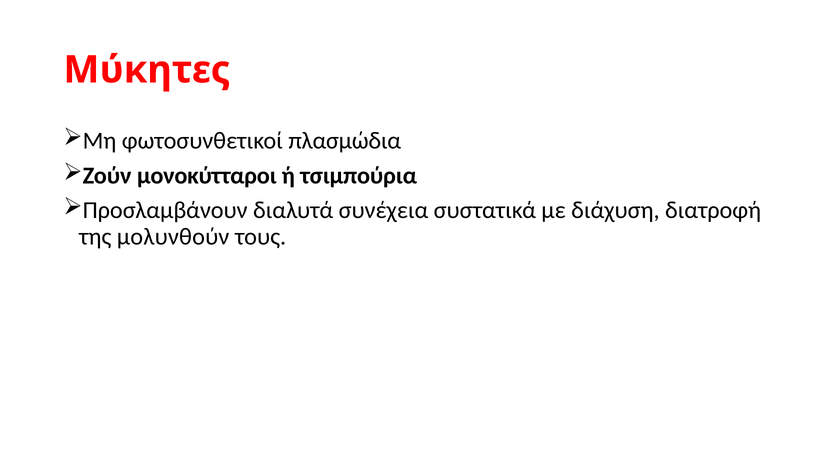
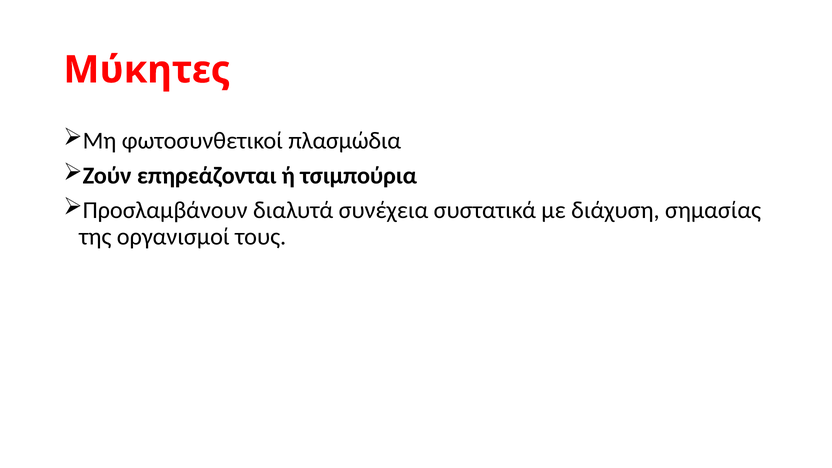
μονοκύτταροι: μονοκύτταροι -> επηρεάζονται
διατροφή: διατροφή -> σημασίας
μολυνθούν: μολυνθούν -> οργανισμοί
